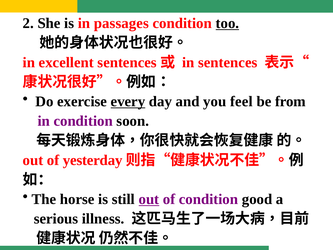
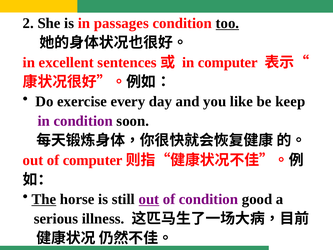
in sentences: sentences -> computer
every underline: present -> none
feel: feel -> like
from: from -> keep
of yesterday: yesterday -> computer
The underline: none -> present
